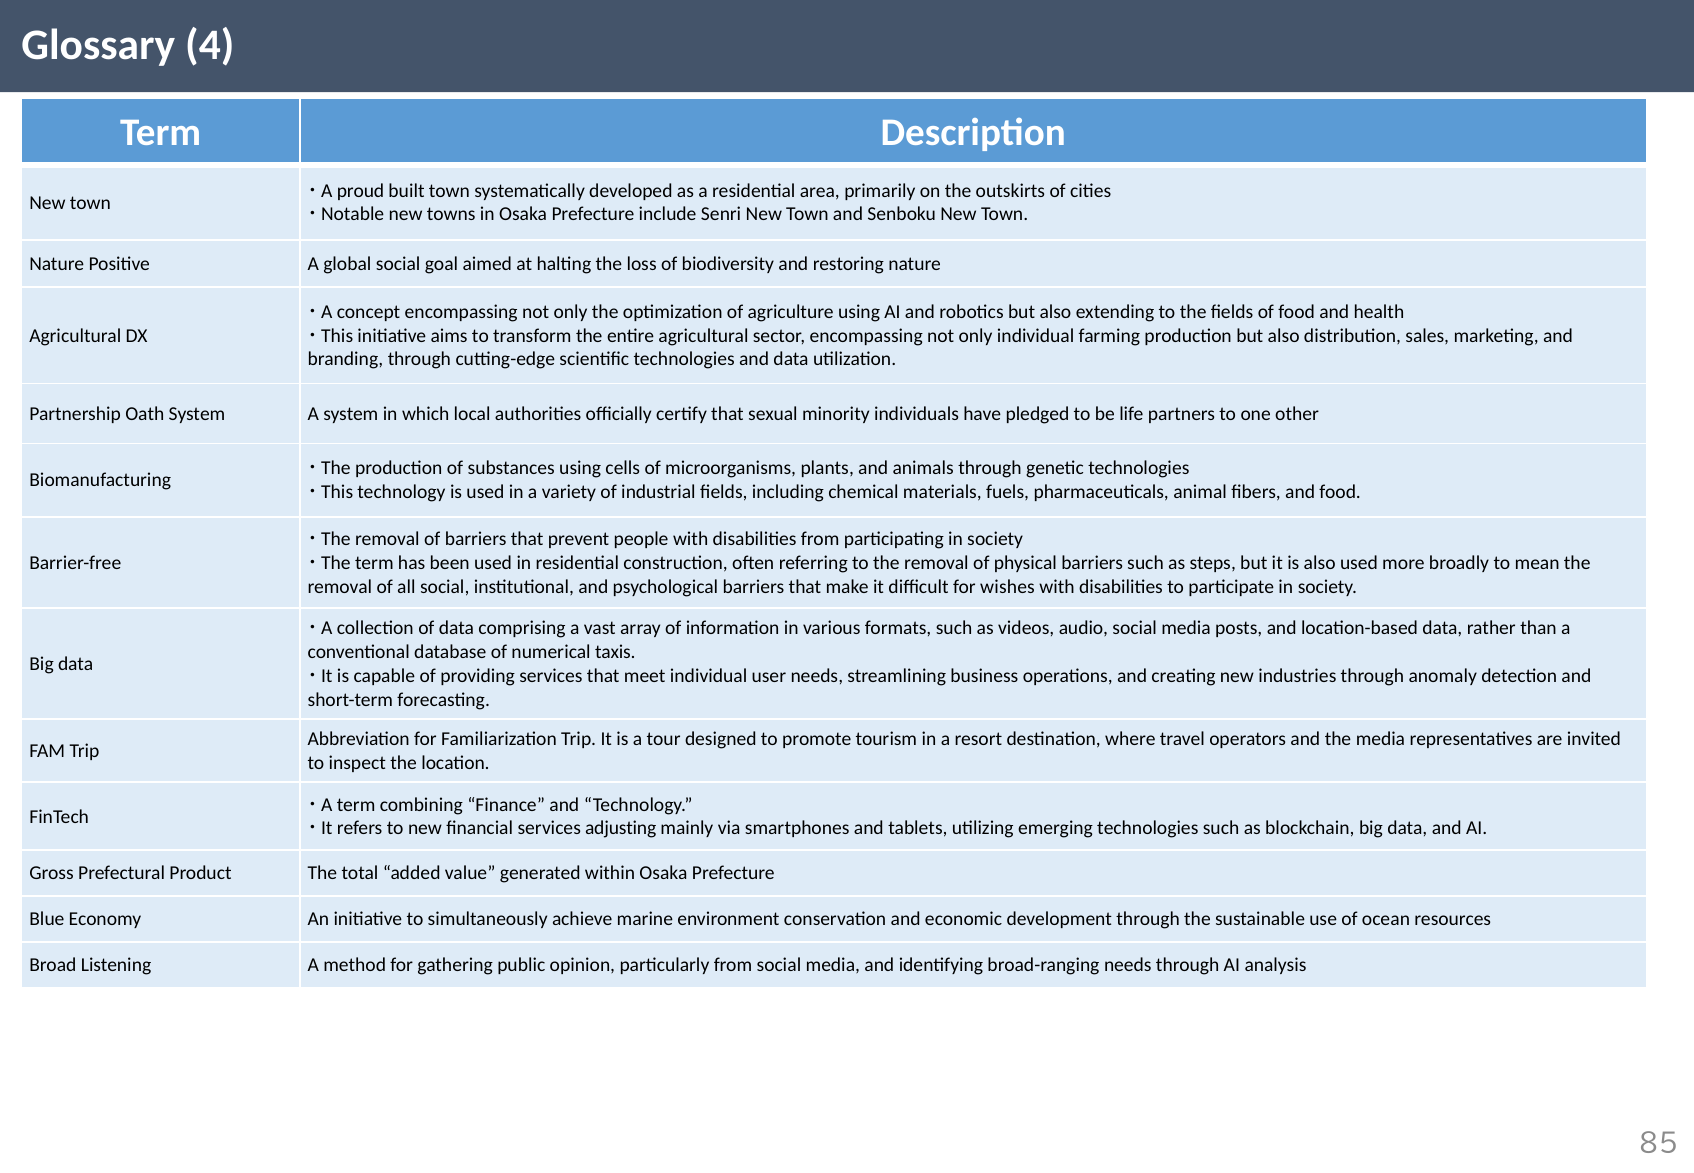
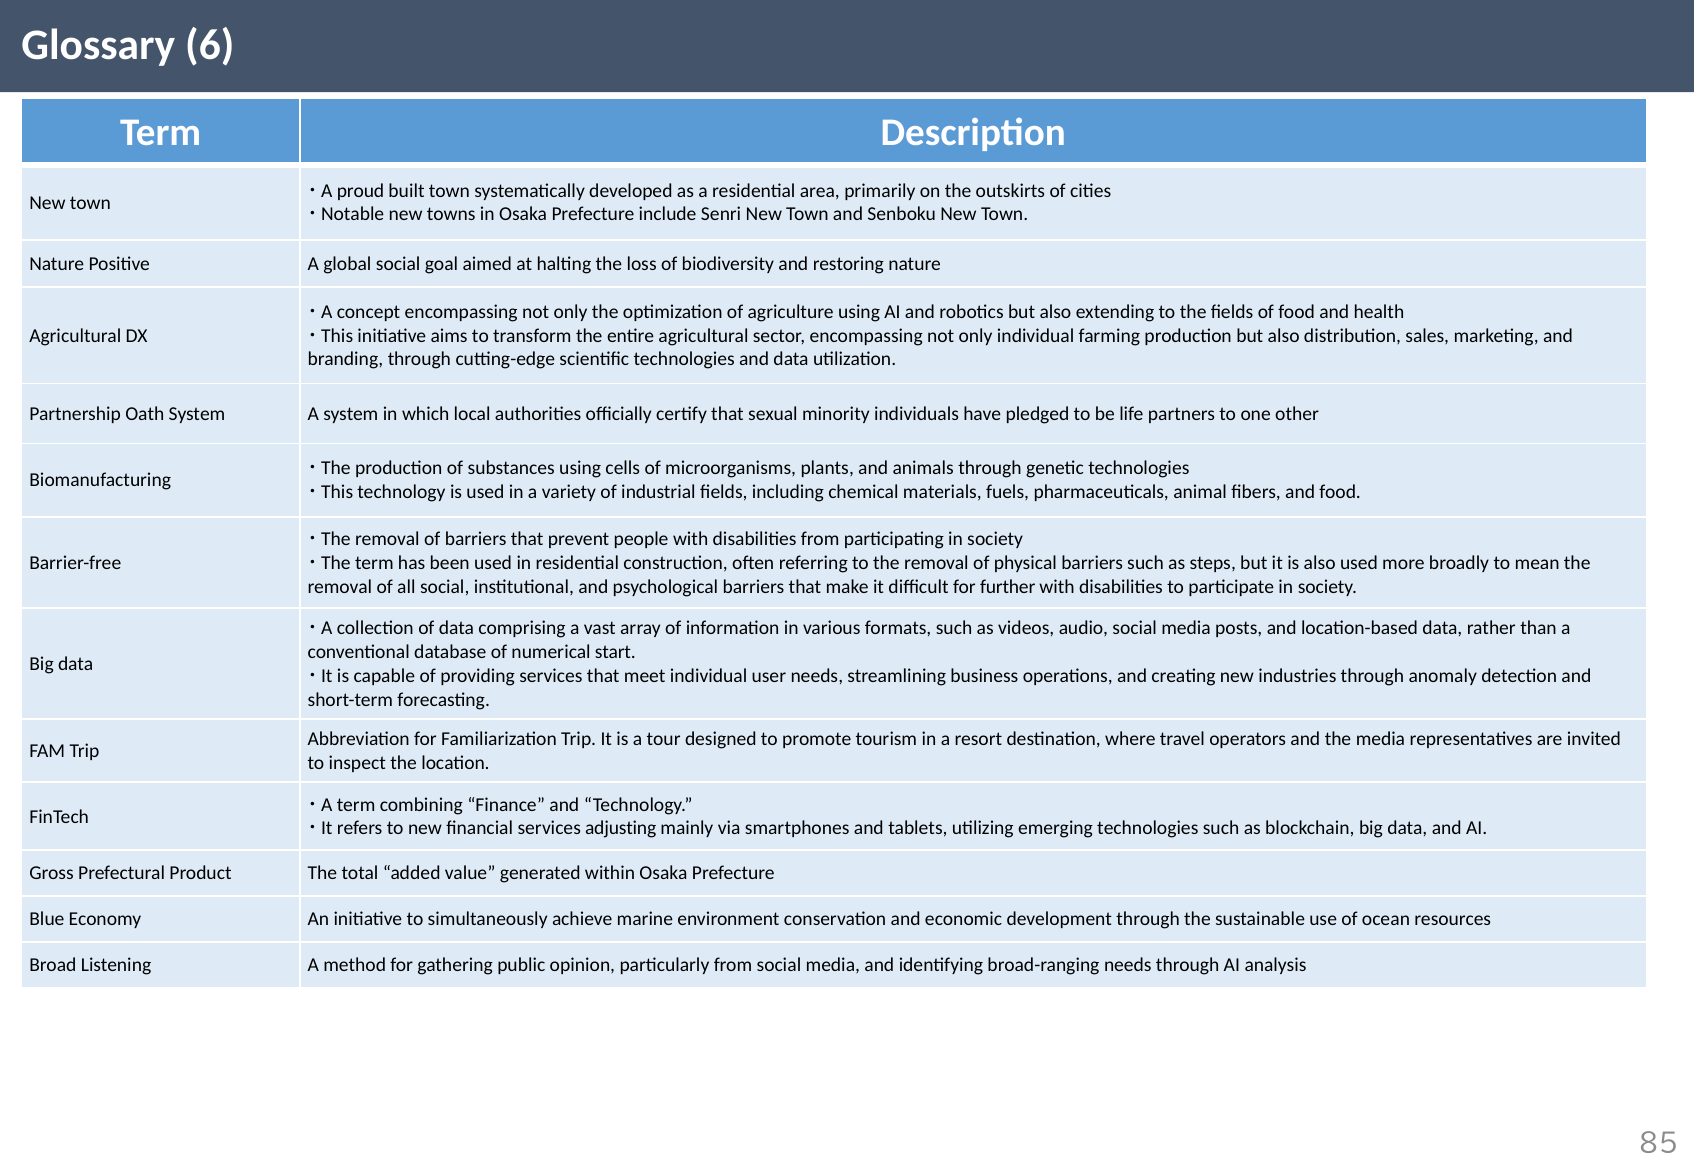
4: 4 -> 6
wishes: wishes -> further
taxis: taxis -> start
